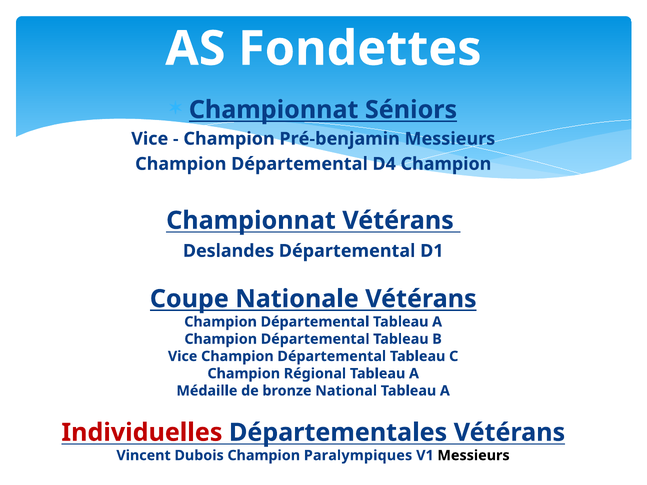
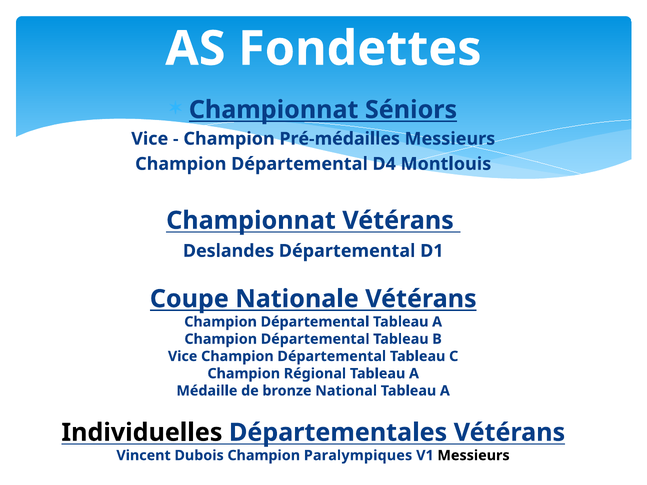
Pré-benjamin: Pré-benjamin -> Pré-médailles
D4 Champion: Champion -> Montlouis
Individuelles colour: red -> black
